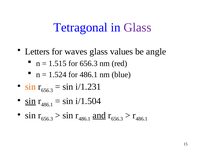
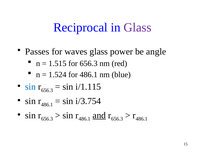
Tetragonal: Tetragonal -> Reciprocal
Letters: Letters -> Passes
values: values -> power
sin at (30, 87) colour: orange -> blue
i/1.231: i/1.231 -> i/1.115
sin at (30, 101) underline: present -> none
i/1.504: i/1.504 -> i/3.754
